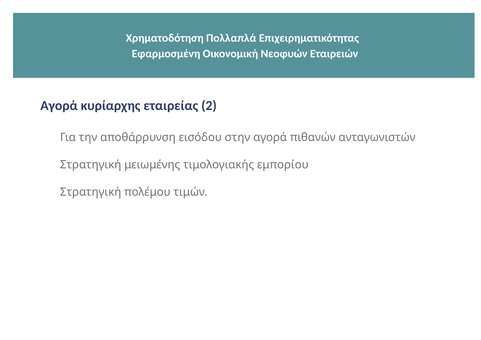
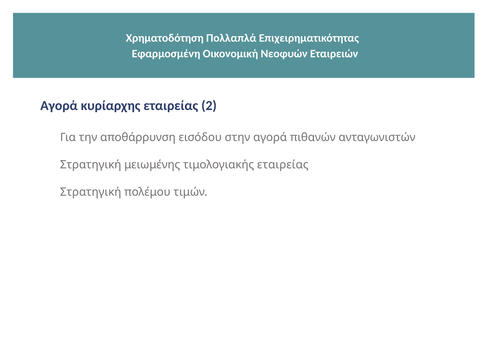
τιμολογιακής εμπορίου: εμπορίου -> εταιρείας
